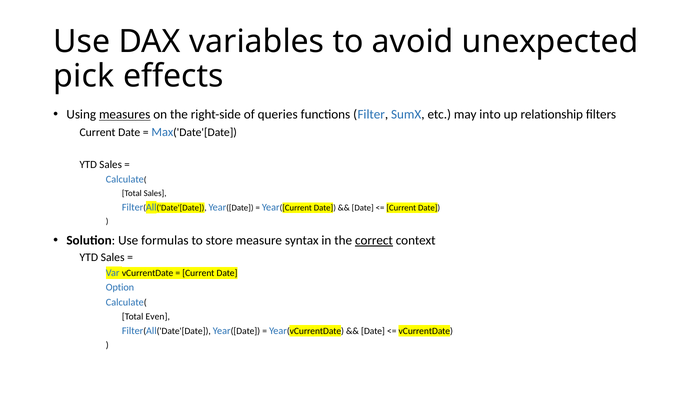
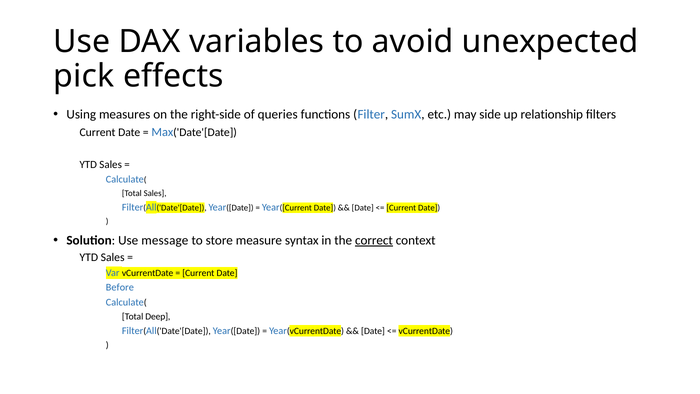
measures underline: present -> none
into: into -> side
formulas: formulas -> message
Option: Option -> Before
Even: Even -> Deep
